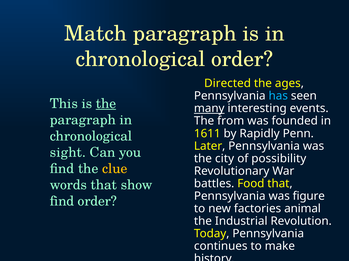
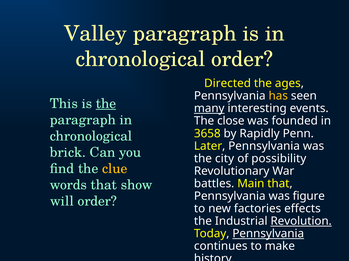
Match: Match -> Valley
has colour: light blue -> yellow
from: from -> close
1611: 1611 -> 3658
sight: sight -> brick
Food: Food -> Main
find at (62, 202): find -> will
animal: animal -> effects
Revolution underline: none -> present
Pennsylvania at (268, 234) underline: none -> present
